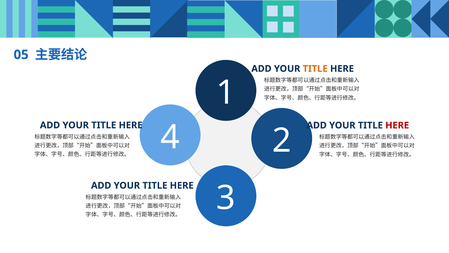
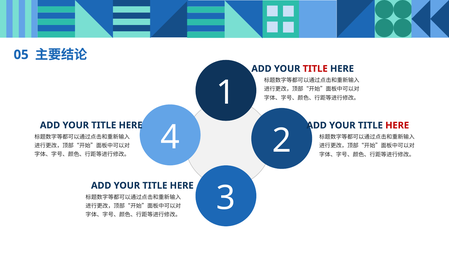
TITLE at (315, 69) colour: orange -> red
